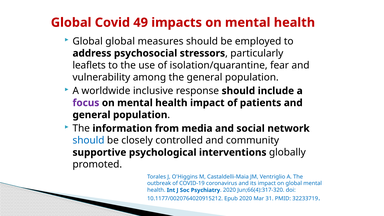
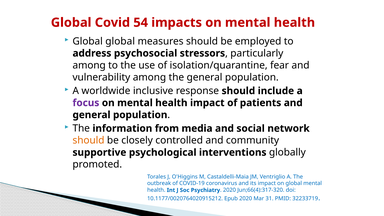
49: 49 -> 54
leaflets at (89, 65): leaflets -> among
should at (88, 140) colour: blue -> orange
